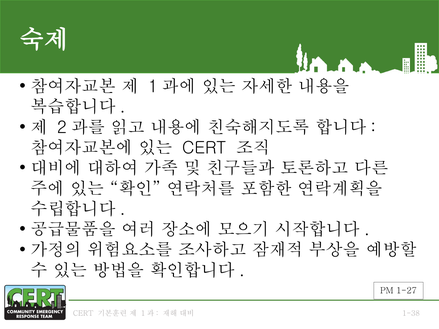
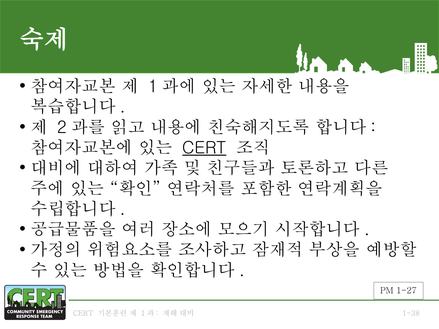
CERT at (204, 148) underline: none -> present
